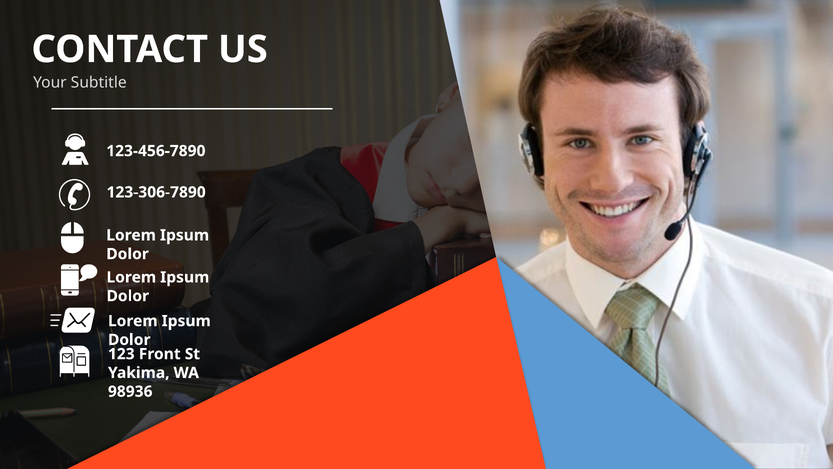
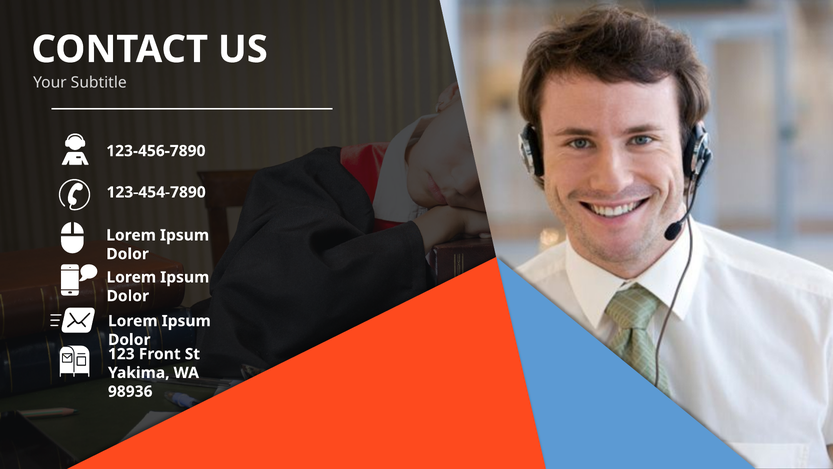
123-306-7890: 123-306-7890 -> 123-454-7890
